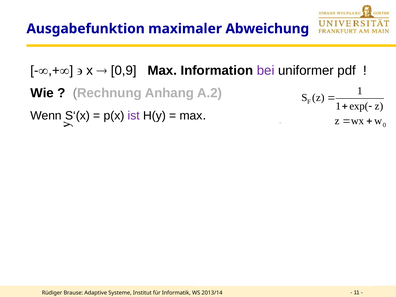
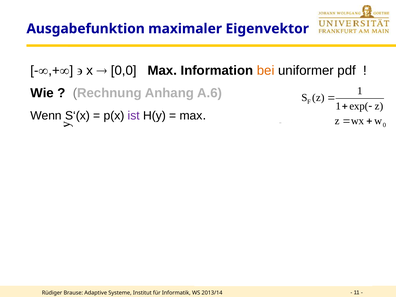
Abweichung: Abweichung -> Eigenvektor
0,9: 0,9 -> 0,0
bei colour: purple -> orange
A.2: A.2 -> A.6
